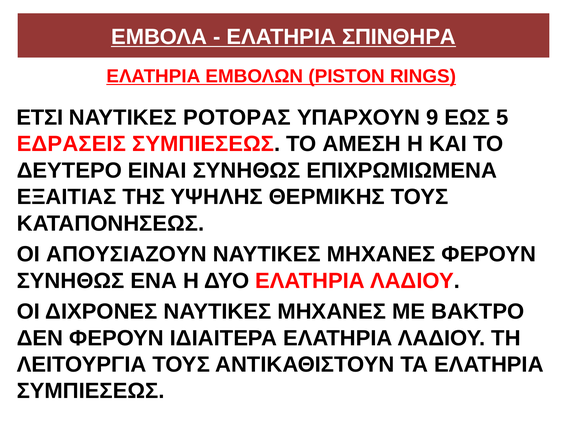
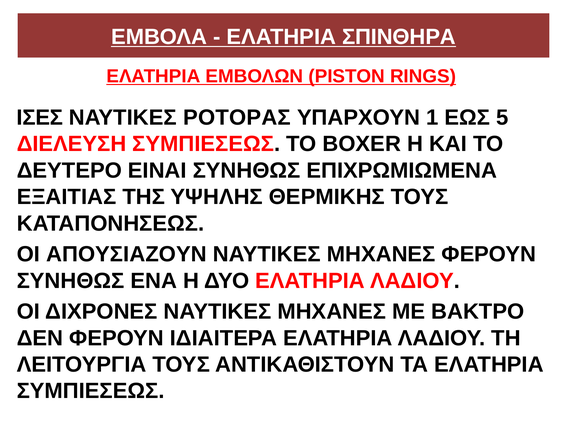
ΕΤΣΙ: ΕΤΣΙ -> ΙΣΕΣ
9: 9 -> 1
ΕΔΡΑΣΕΙΣ: ΕΔΡΑΣΕΙΣ -> ΔΙΕΛΕΥΣΗ
ΑΜΕΣΗ: ΑΜΕΣΗ -> BOXER
